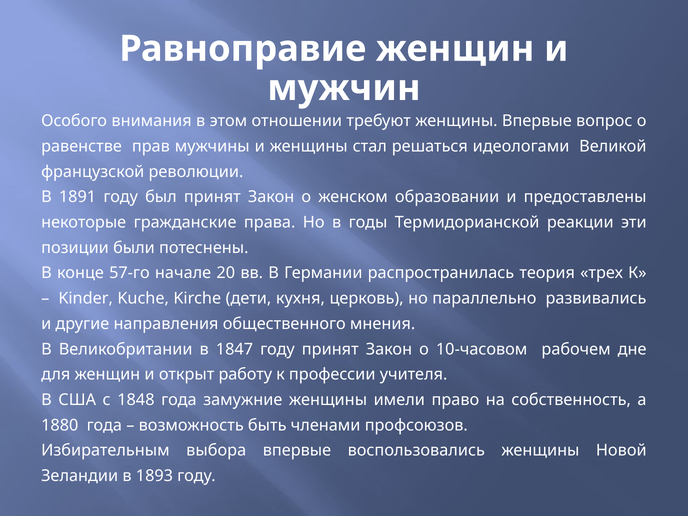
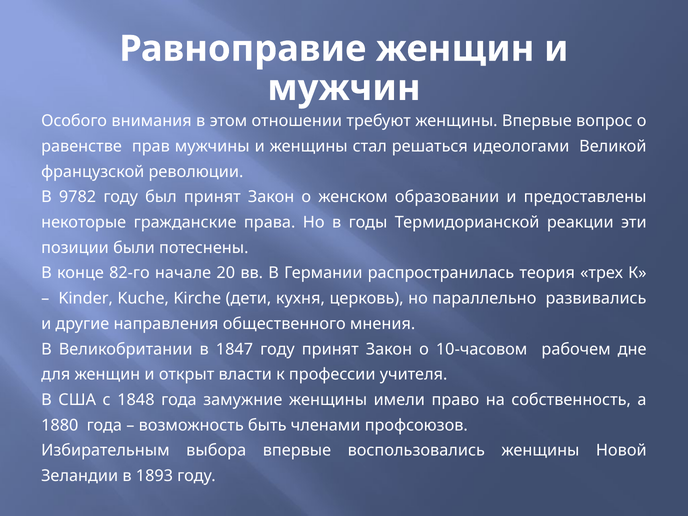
1891: 1891 -> 9782
57-го: 57-го -> 82-го
работу: работу -> власти
